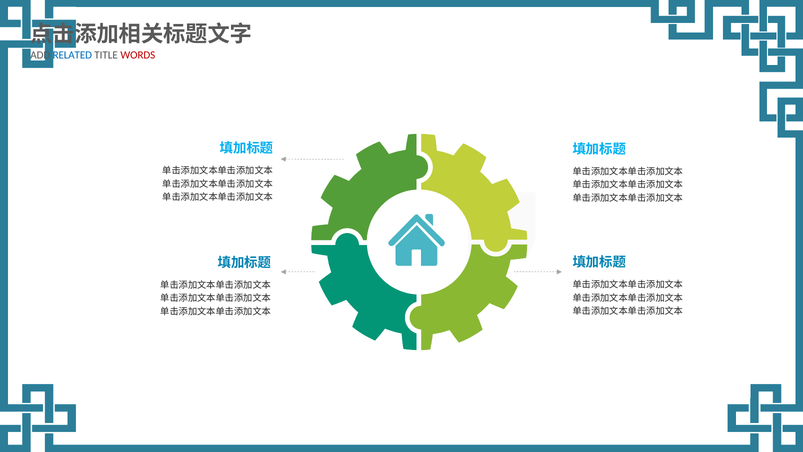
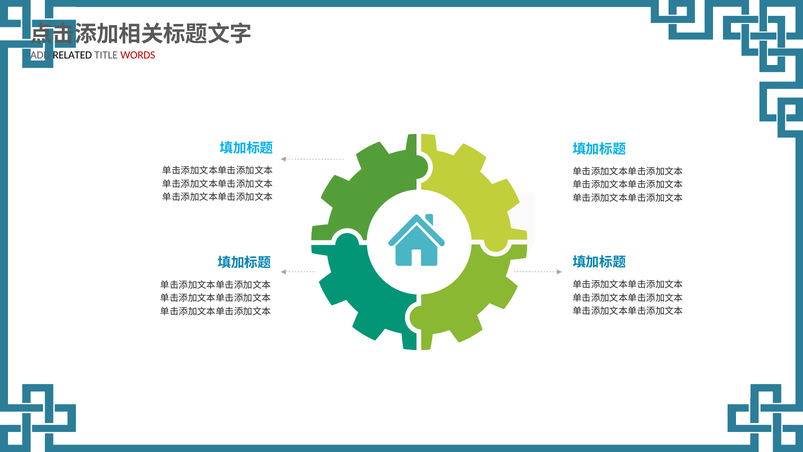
RELATED colour: blue -> black
